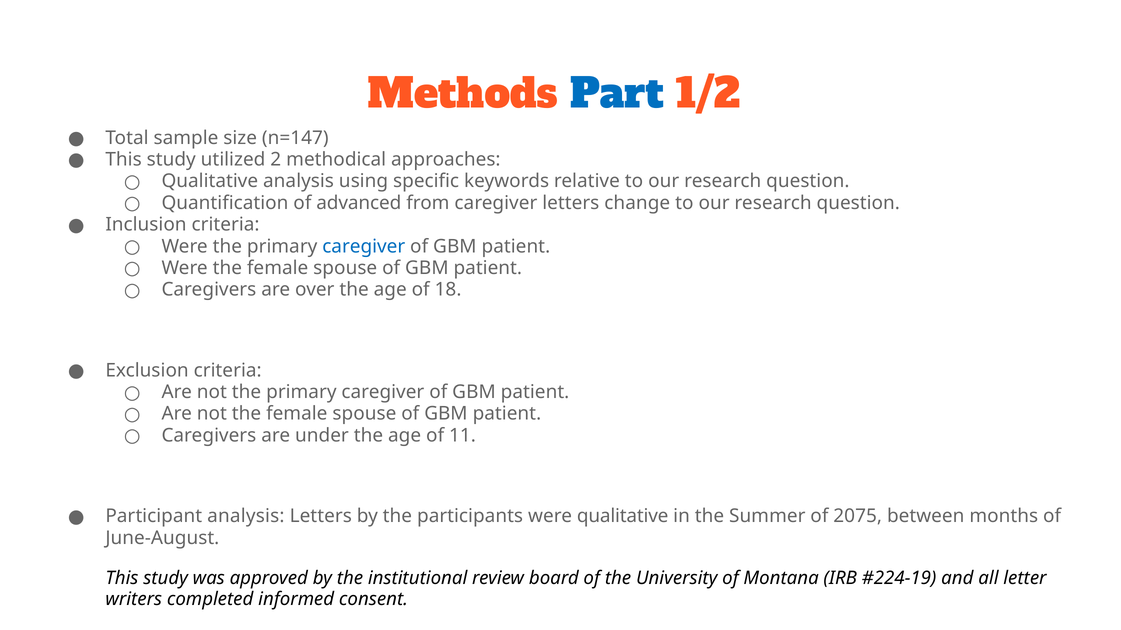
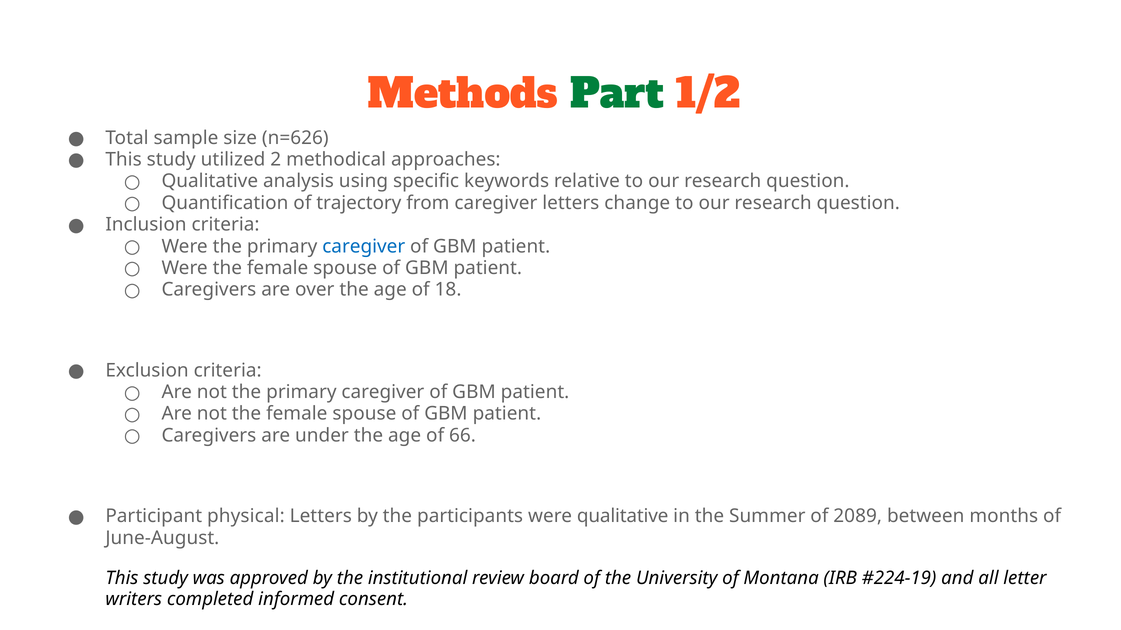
Part colour: blue -> green
n=147: n=147 -> n=626
advanced: advanced -> trajectory
11: 11 -> 66
Participant analysis: analysis -> physical
2075: 2075 -> 2089
